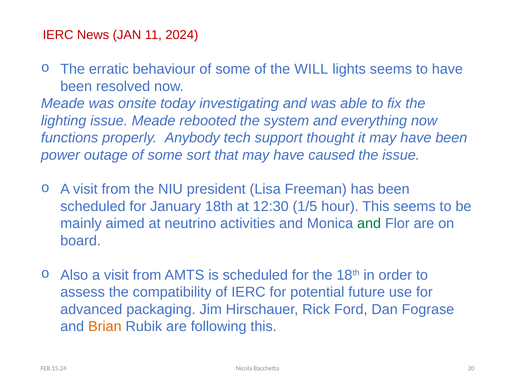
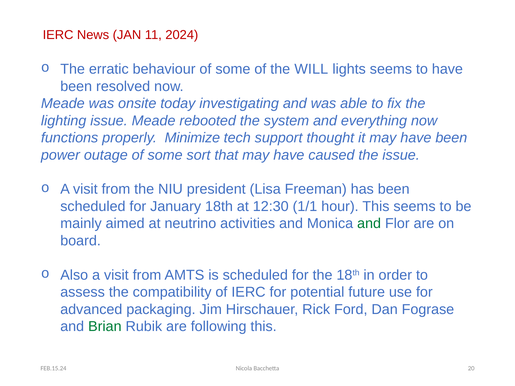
Anybody: Anybody -> Minimize
1/5: 1/5 -> 1/1
Brian colour: orange -> green
